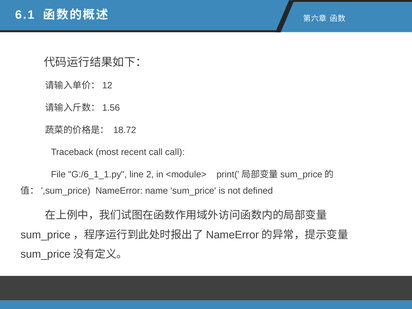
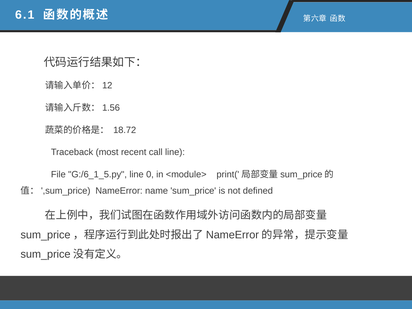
call call: call -> line
G:/6_1_1.py: G:/6_1_1.py -> G:/6_1_5.py
2: 2 -> 0
